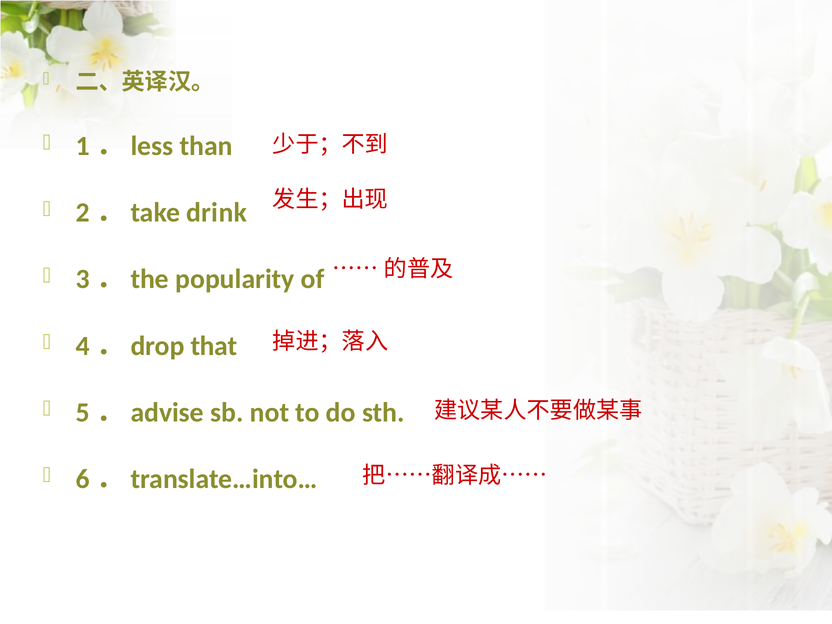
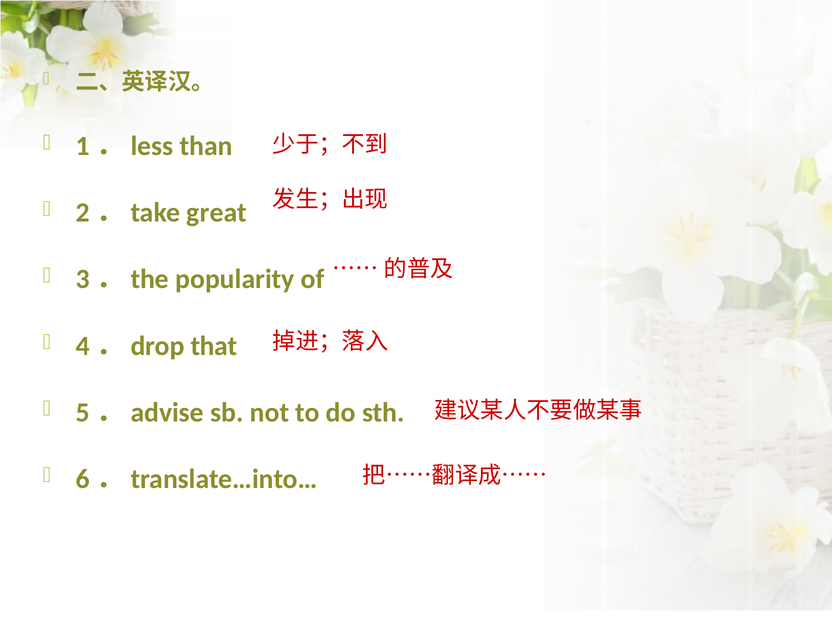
drink: drink -> great
